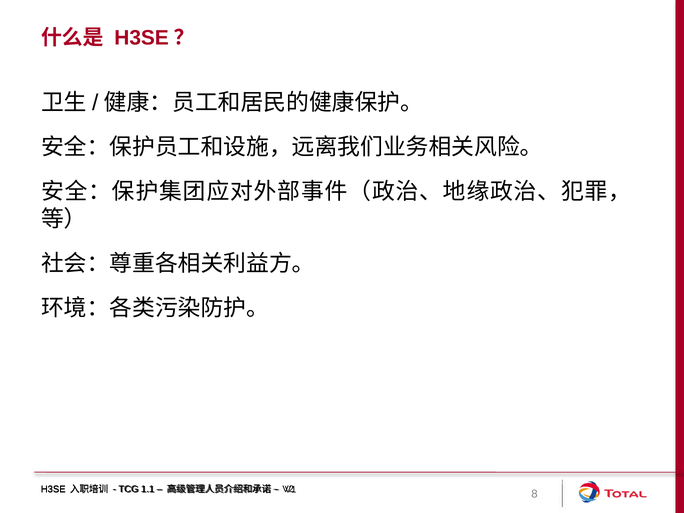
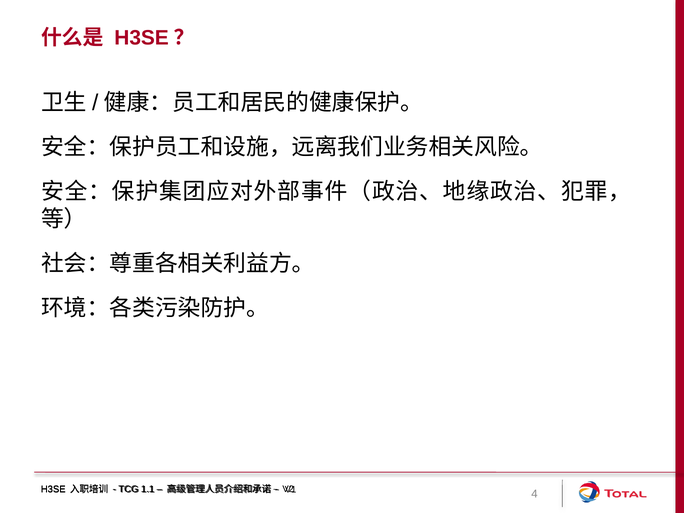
8: 8 -> 4
